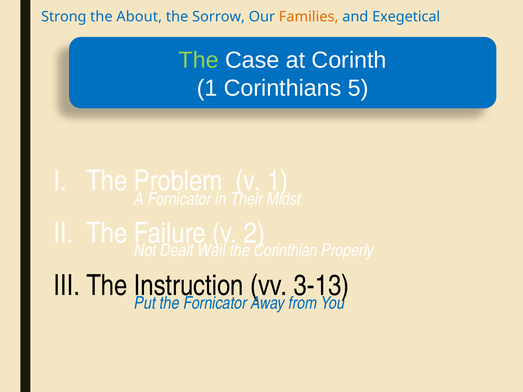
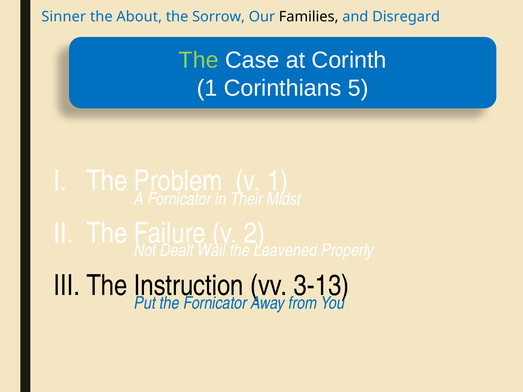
Strong: Strong -> Sinner
Families colour: orange -> black
Exegetical: Exegetical -> Disregard
Corinthian: Corinthian -> Leavened
